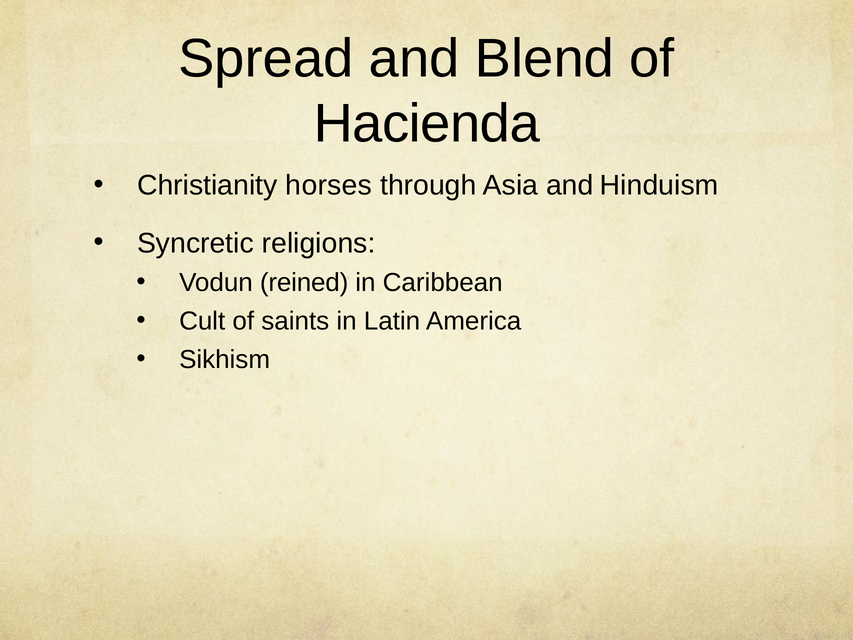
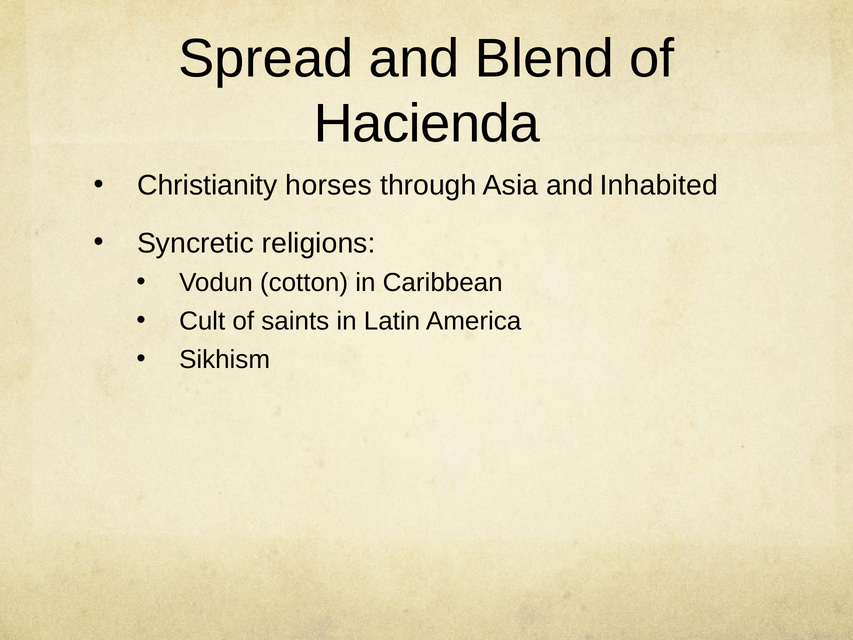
Hinduism: Hinduism -> Inhabited
reined: reined -> cotton
